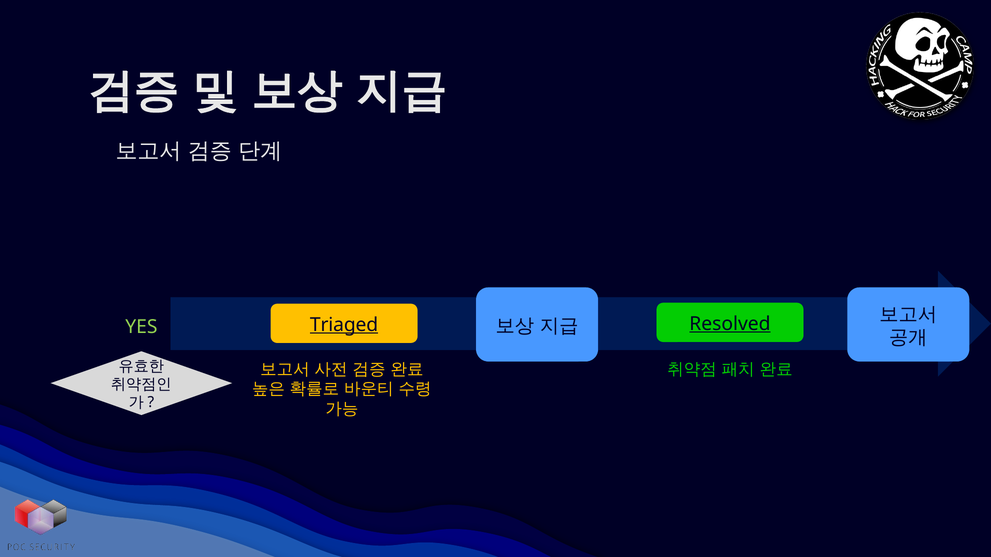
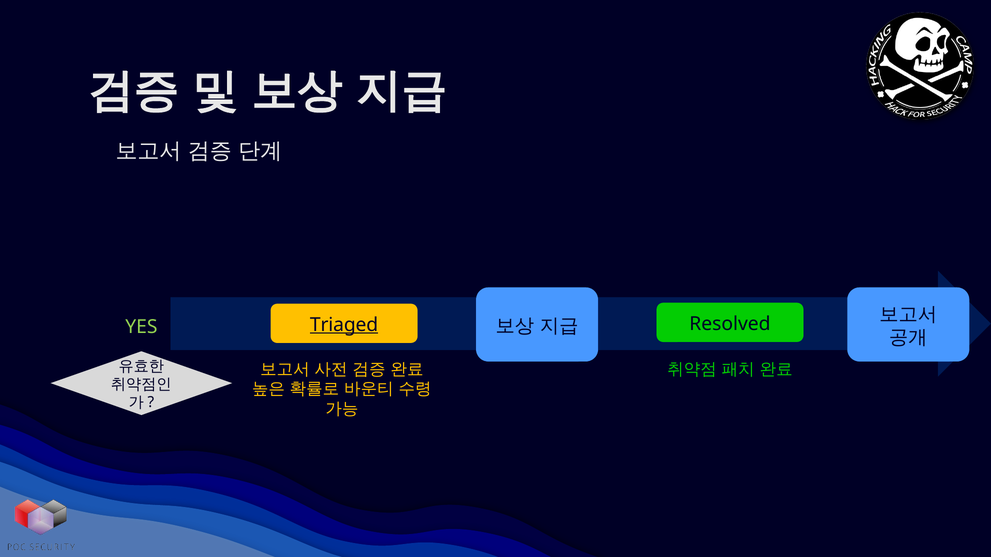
Resolved underline: present -> none
